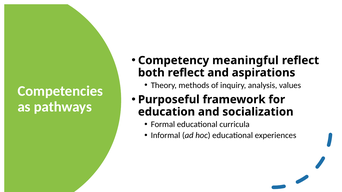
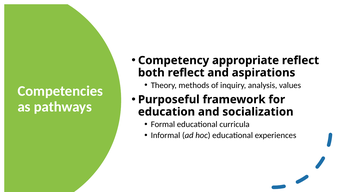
meaningful: meaningful -> appropriate
